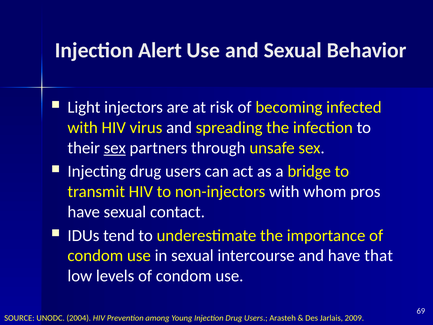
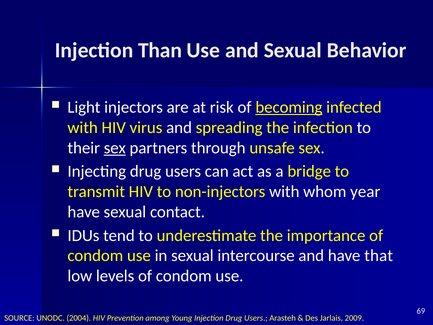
Alert: Alert -> Than
becoming underline: none -> present
pros: pros -> year
